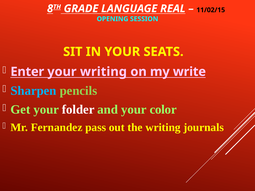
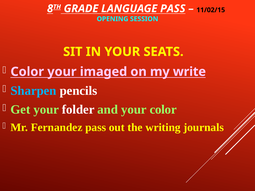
LANGUAGE REAL: REAL -> PASS
Enter at (27, 72): Enter -> Color
your writing: writing -> imaged
pencils colour: light green -> white
